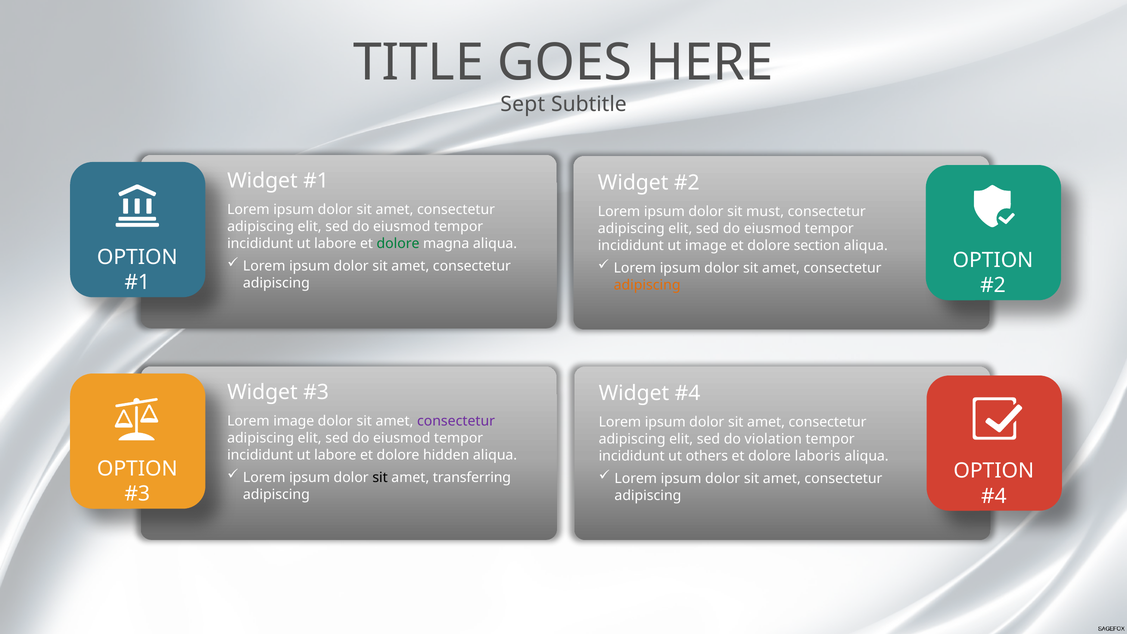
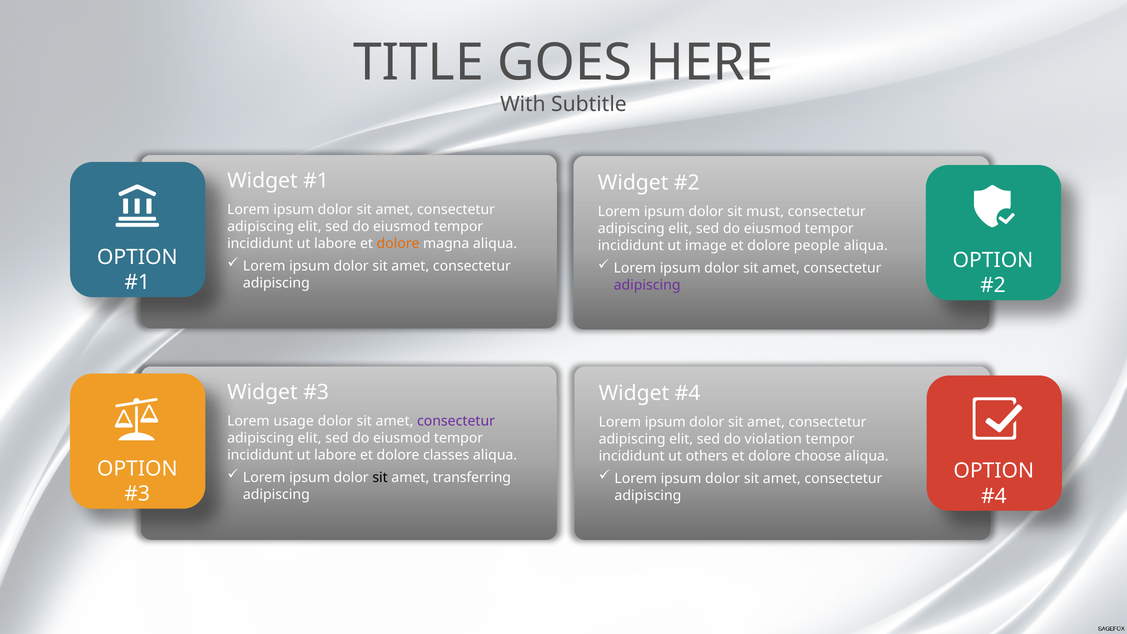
Sept: Sept -> With
dolore at (398, 244) colour: green -> orange
section: section -> people
adipiscing at (647, 285) colour: orange -> purple
Lorem image: image -> usage
hidden: hidden -> classes
laboris: laboris -> choose
